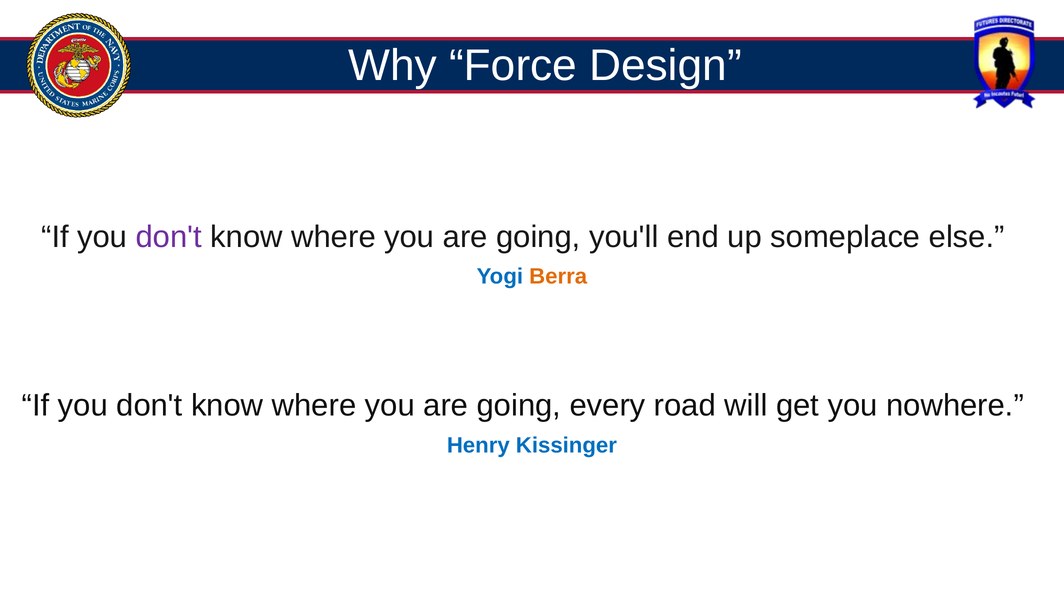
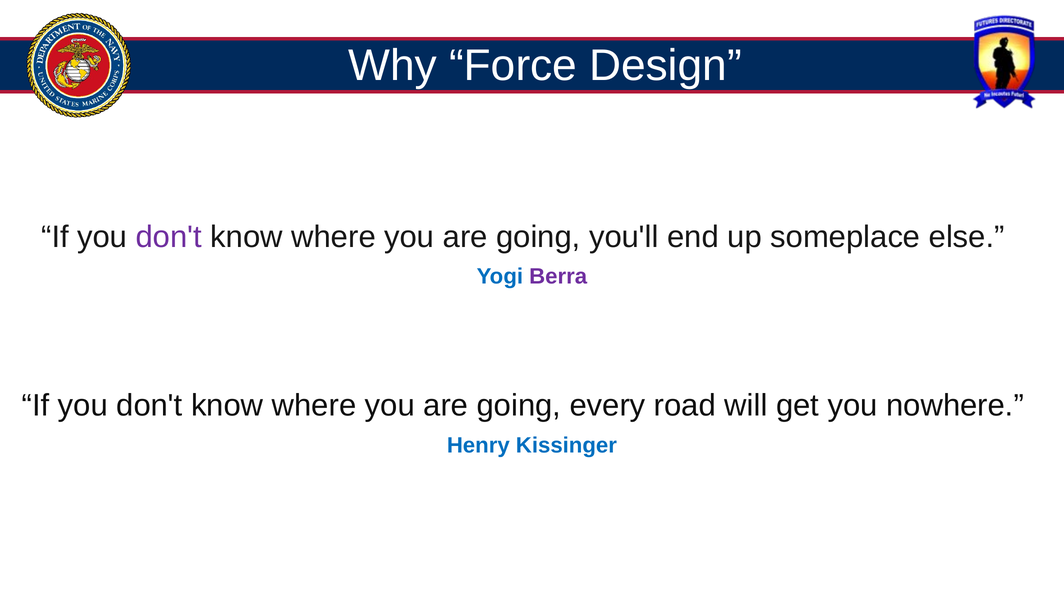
Berra colour: orange -> purple
